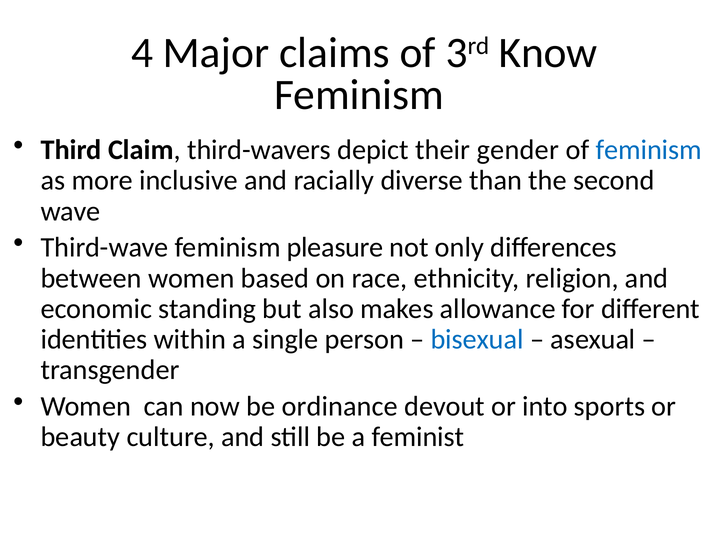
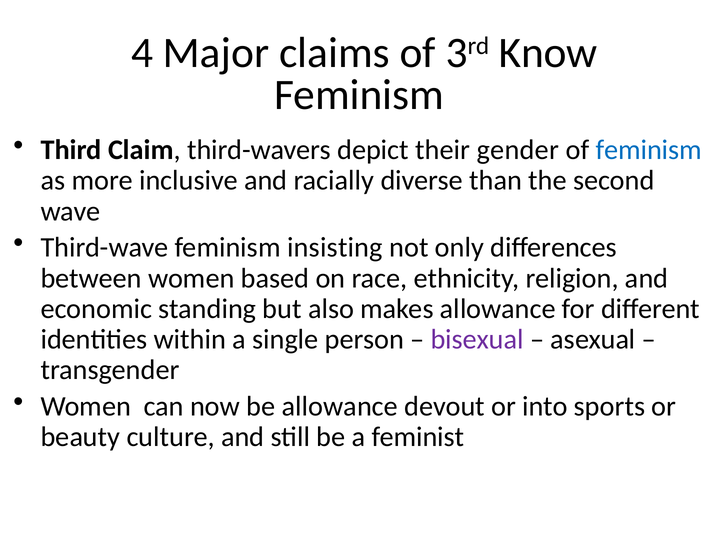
pleasure: pleasure -> insisting
bisexual colour: blue -> purple
be ordinance: ordinance -> allowance
